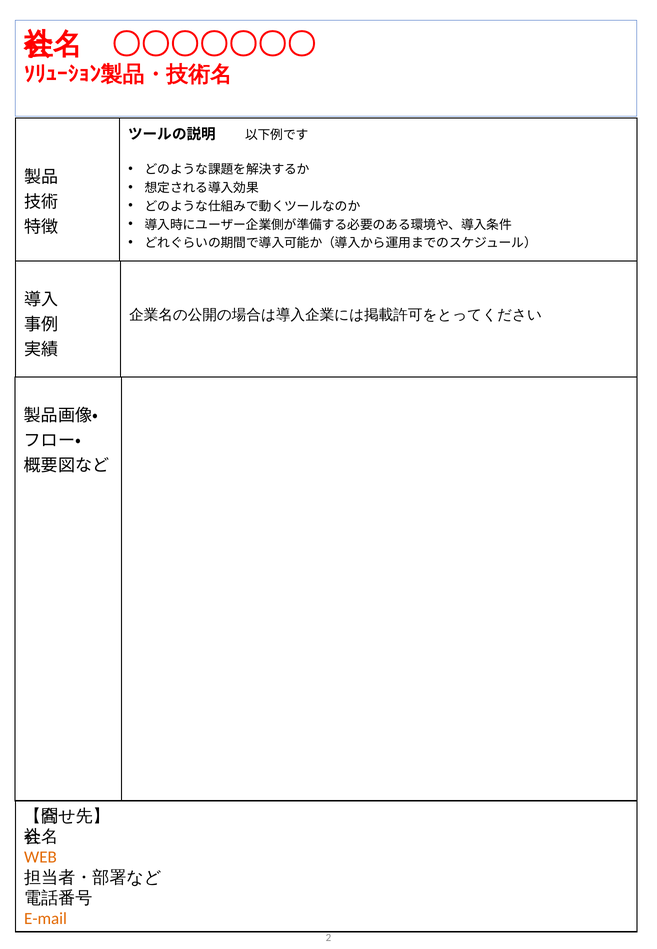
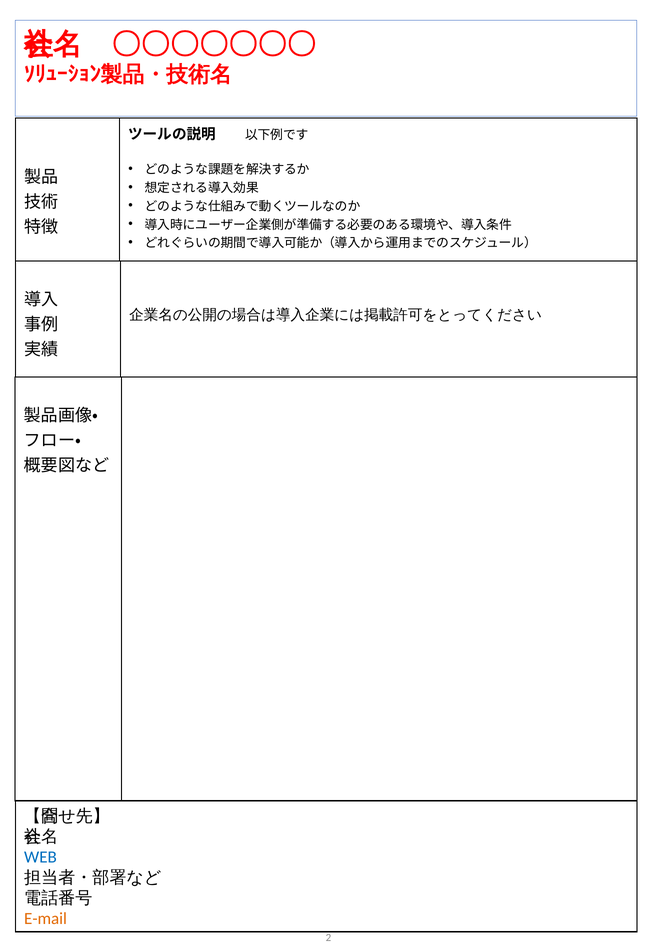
WEB colour: orange -> blue
